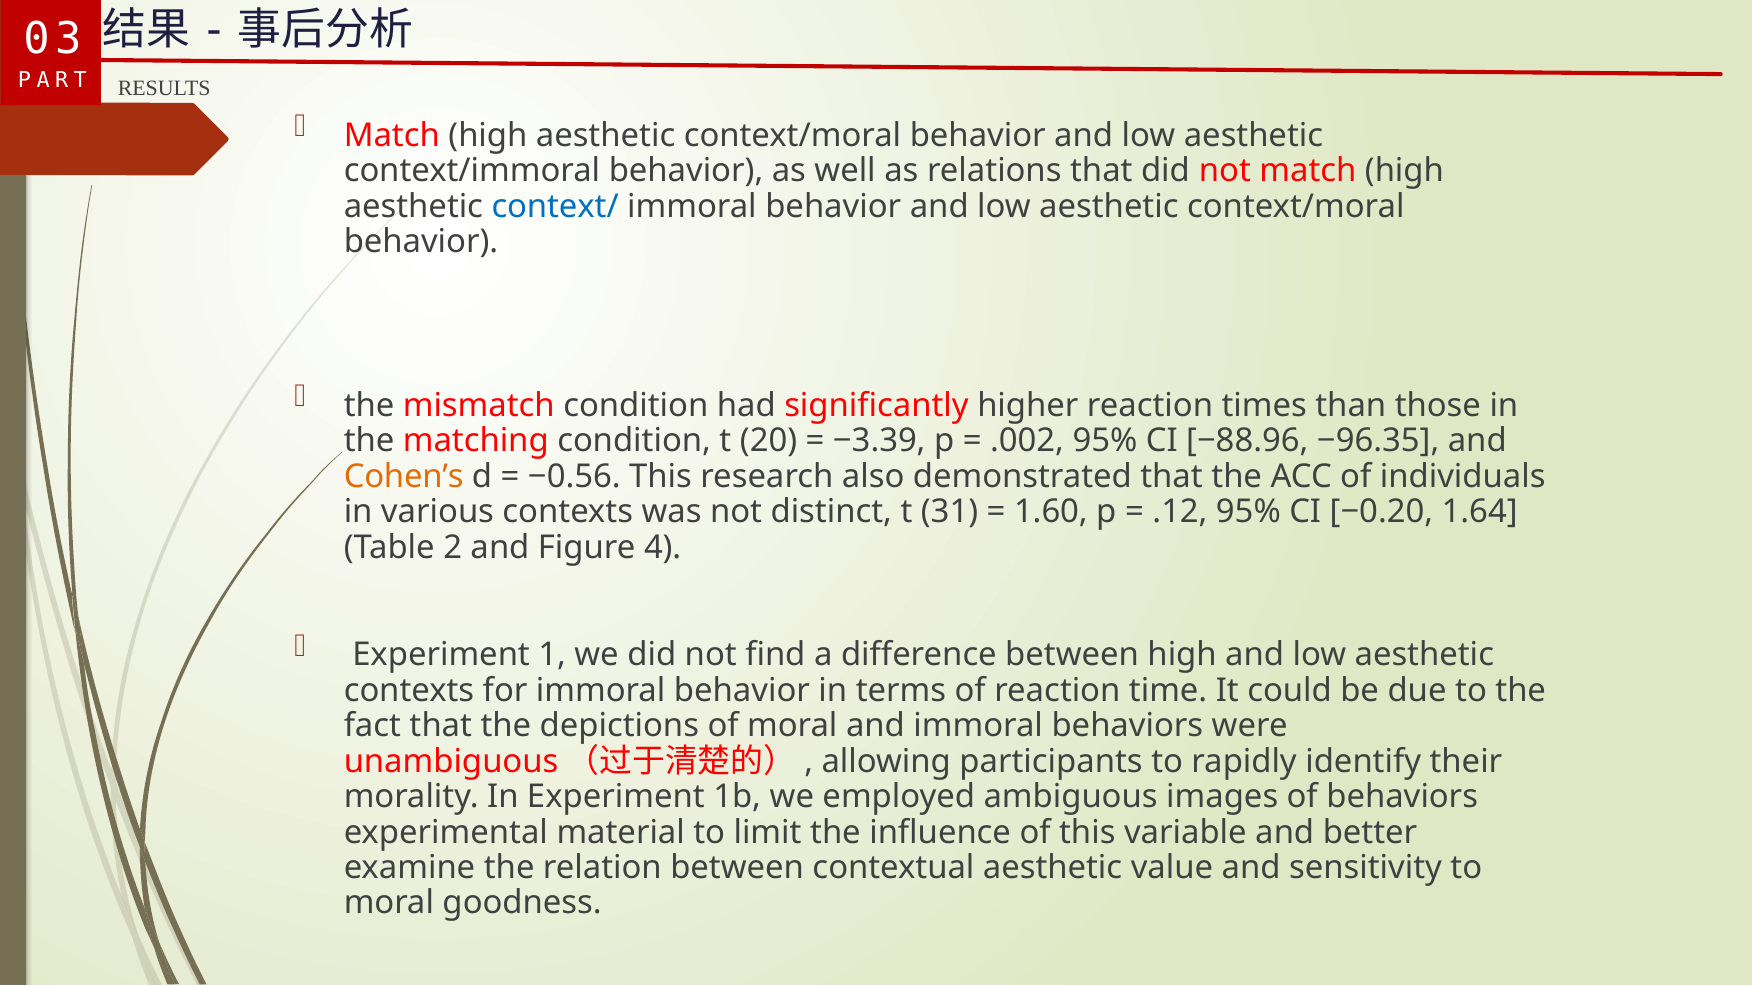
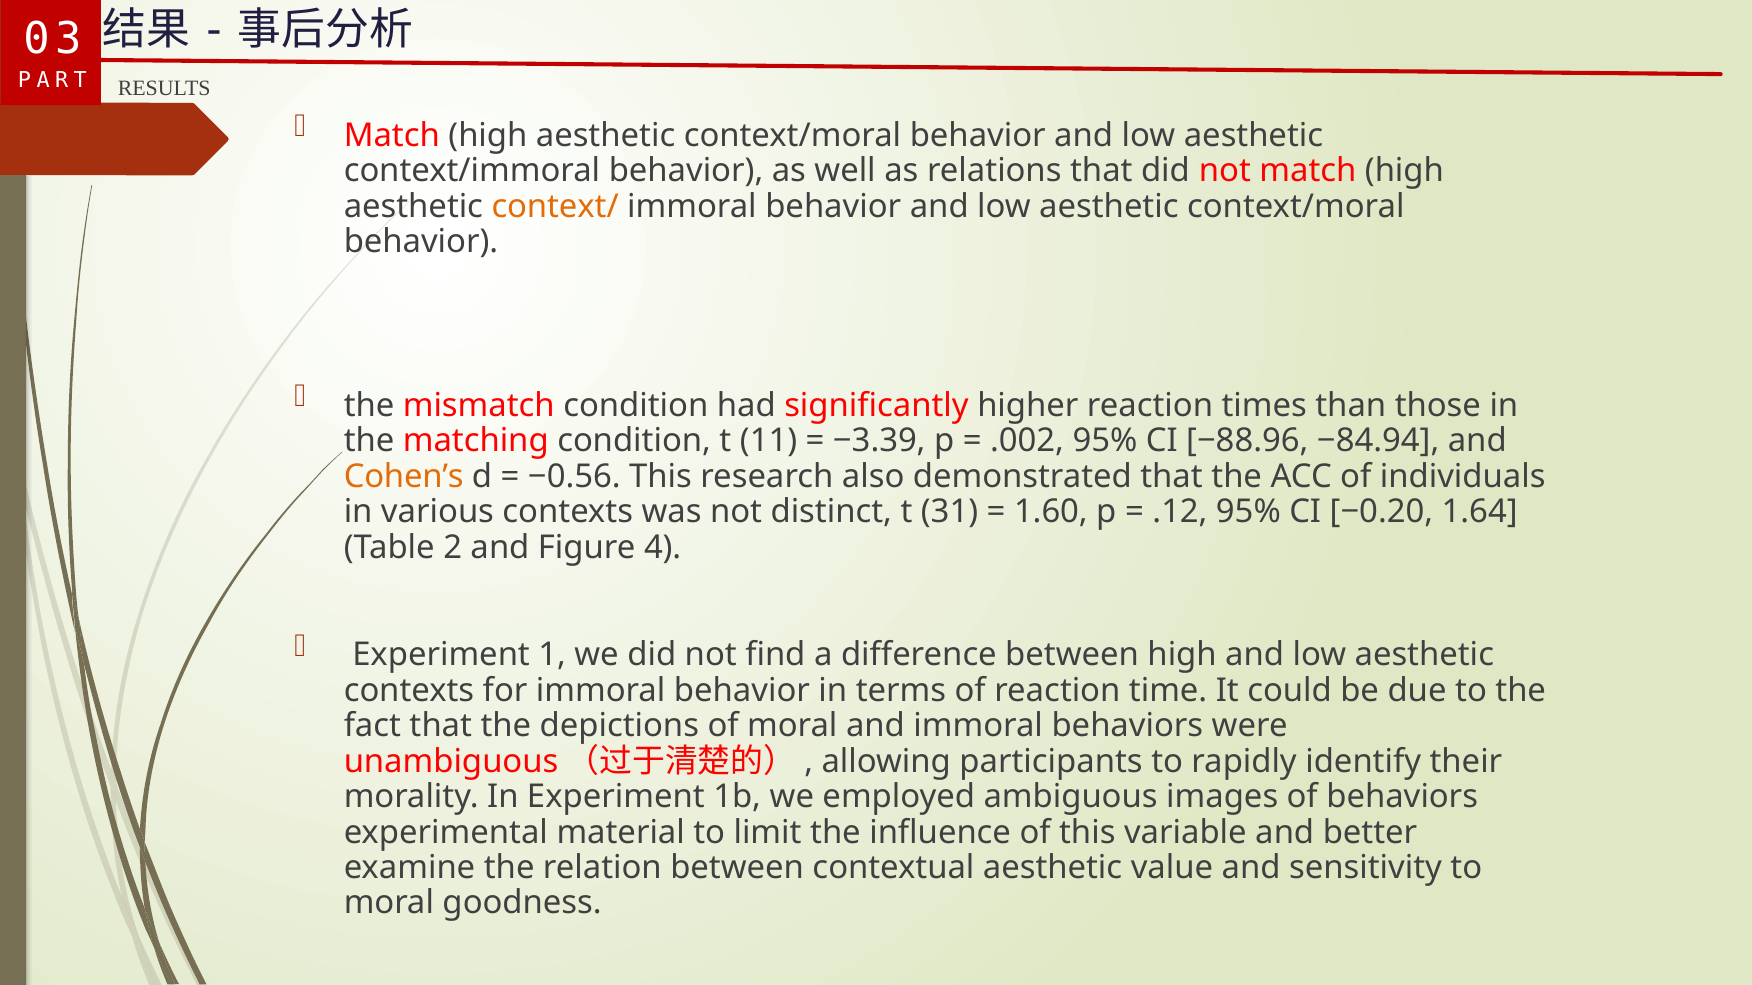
context/ colour: blue -> orange
20: 20 -> 11
−96.35: −96.35 -> −84.94
